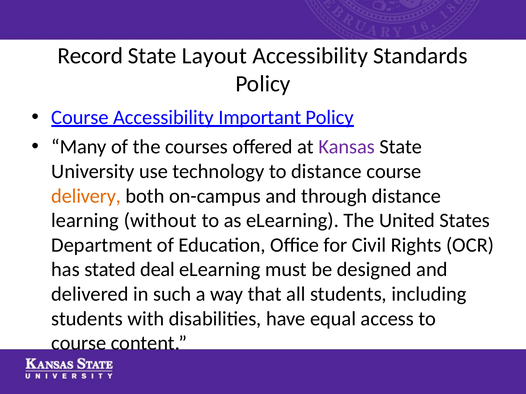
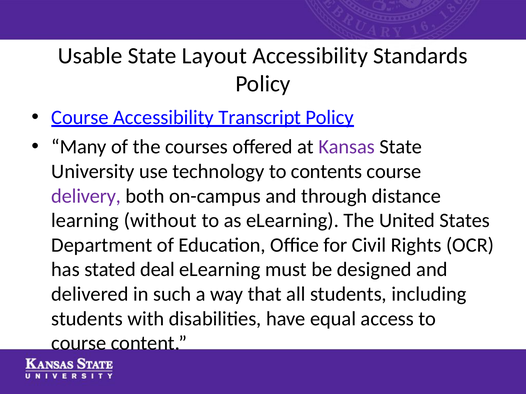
Record: Record -> Usable
Important: Important -> Transcript
to distance: distance -> contents
delivery colour: orange -> purple
